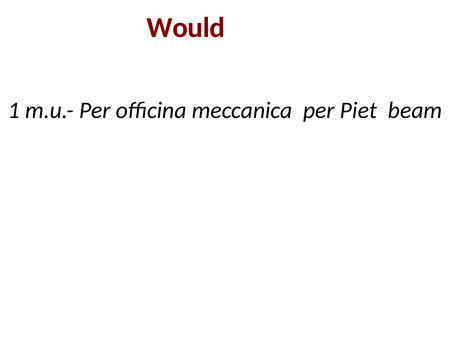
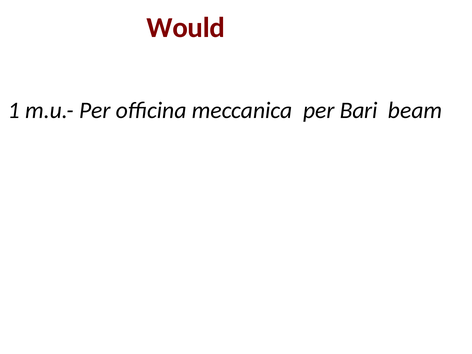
Piet: Piet -> Bari
